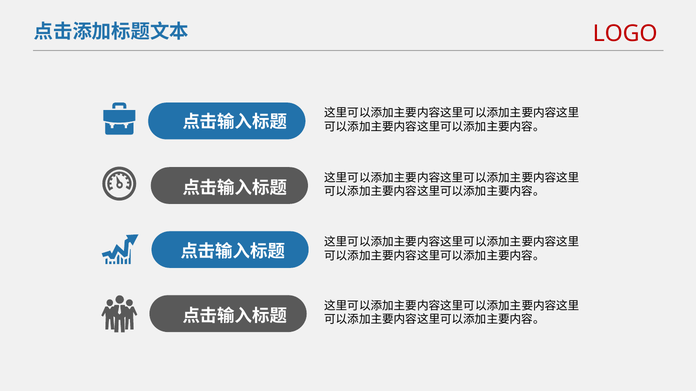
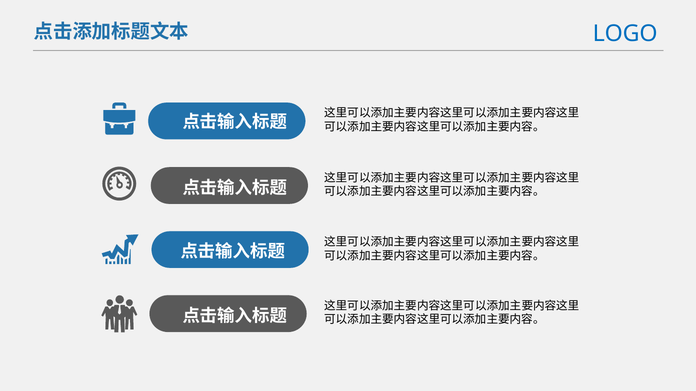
LOGO colour: red -> blue
